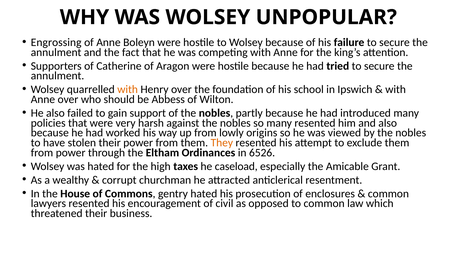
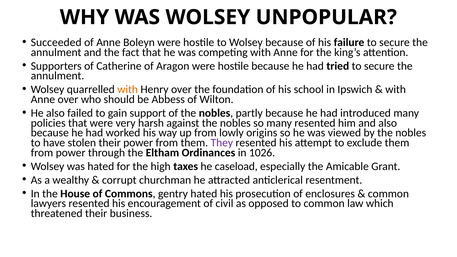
Engrossing: Engrossing -> Succeeded
They colour: orange -> purple
6526: 6526 -> 1026
